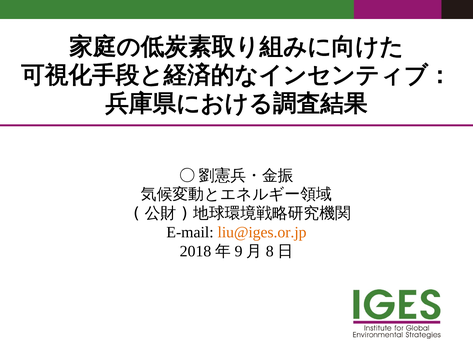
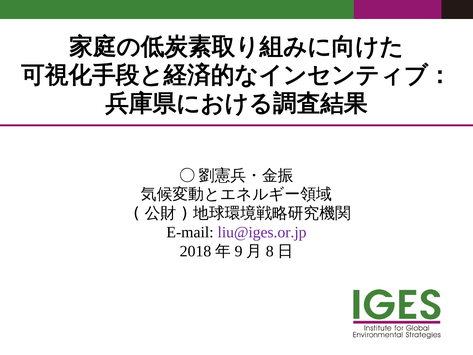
liu@iges.or.jp colour: orange -> purple
